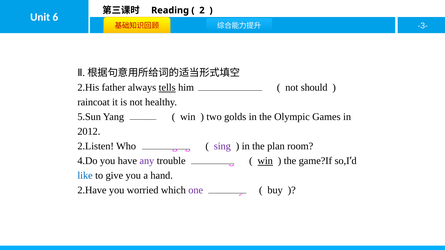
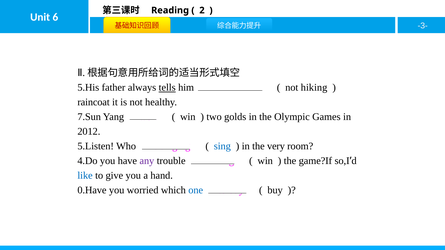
2.His: 2.His -> 5.His
should: should -> hiking
5.Sun: 5.Sun -> 7.Sun
2.Listen: 2.Listen -> 5.Listen
sing colour: purple -> blue
plan: plan -> very
win at (265, 161) underline: present -> none
2.Have: 2.Have -> 0.Have
one colour: purple -> blue
